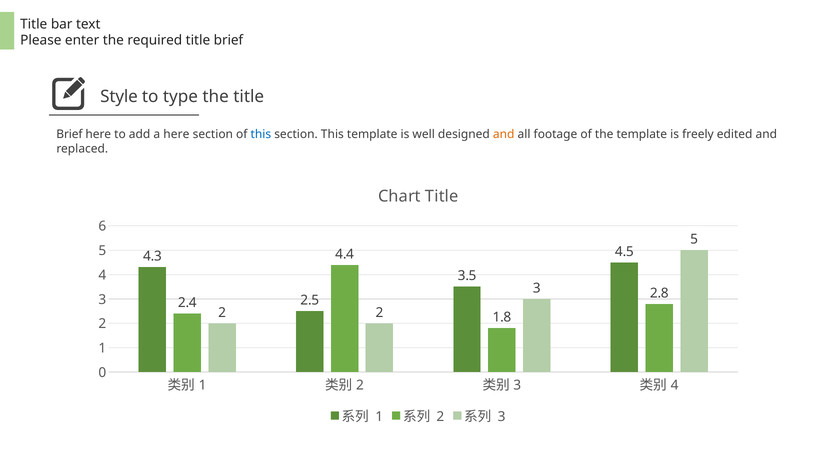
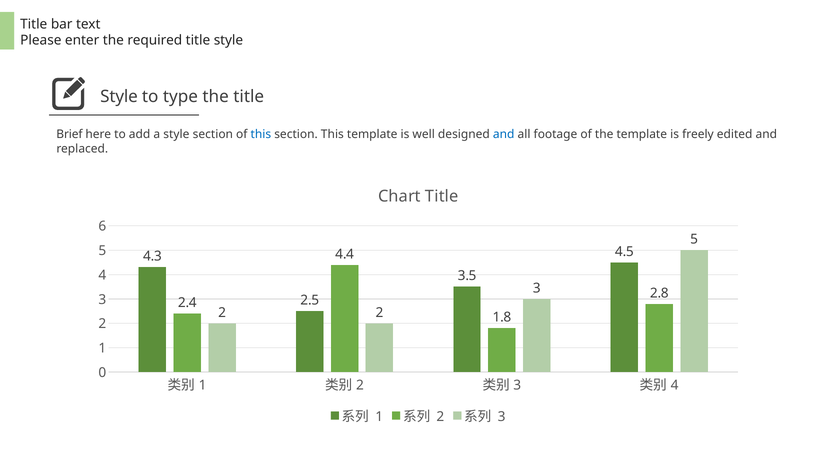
required title brief: brief -> style
a here: here -> style
and at (504, 134) colour: orange -> blue
